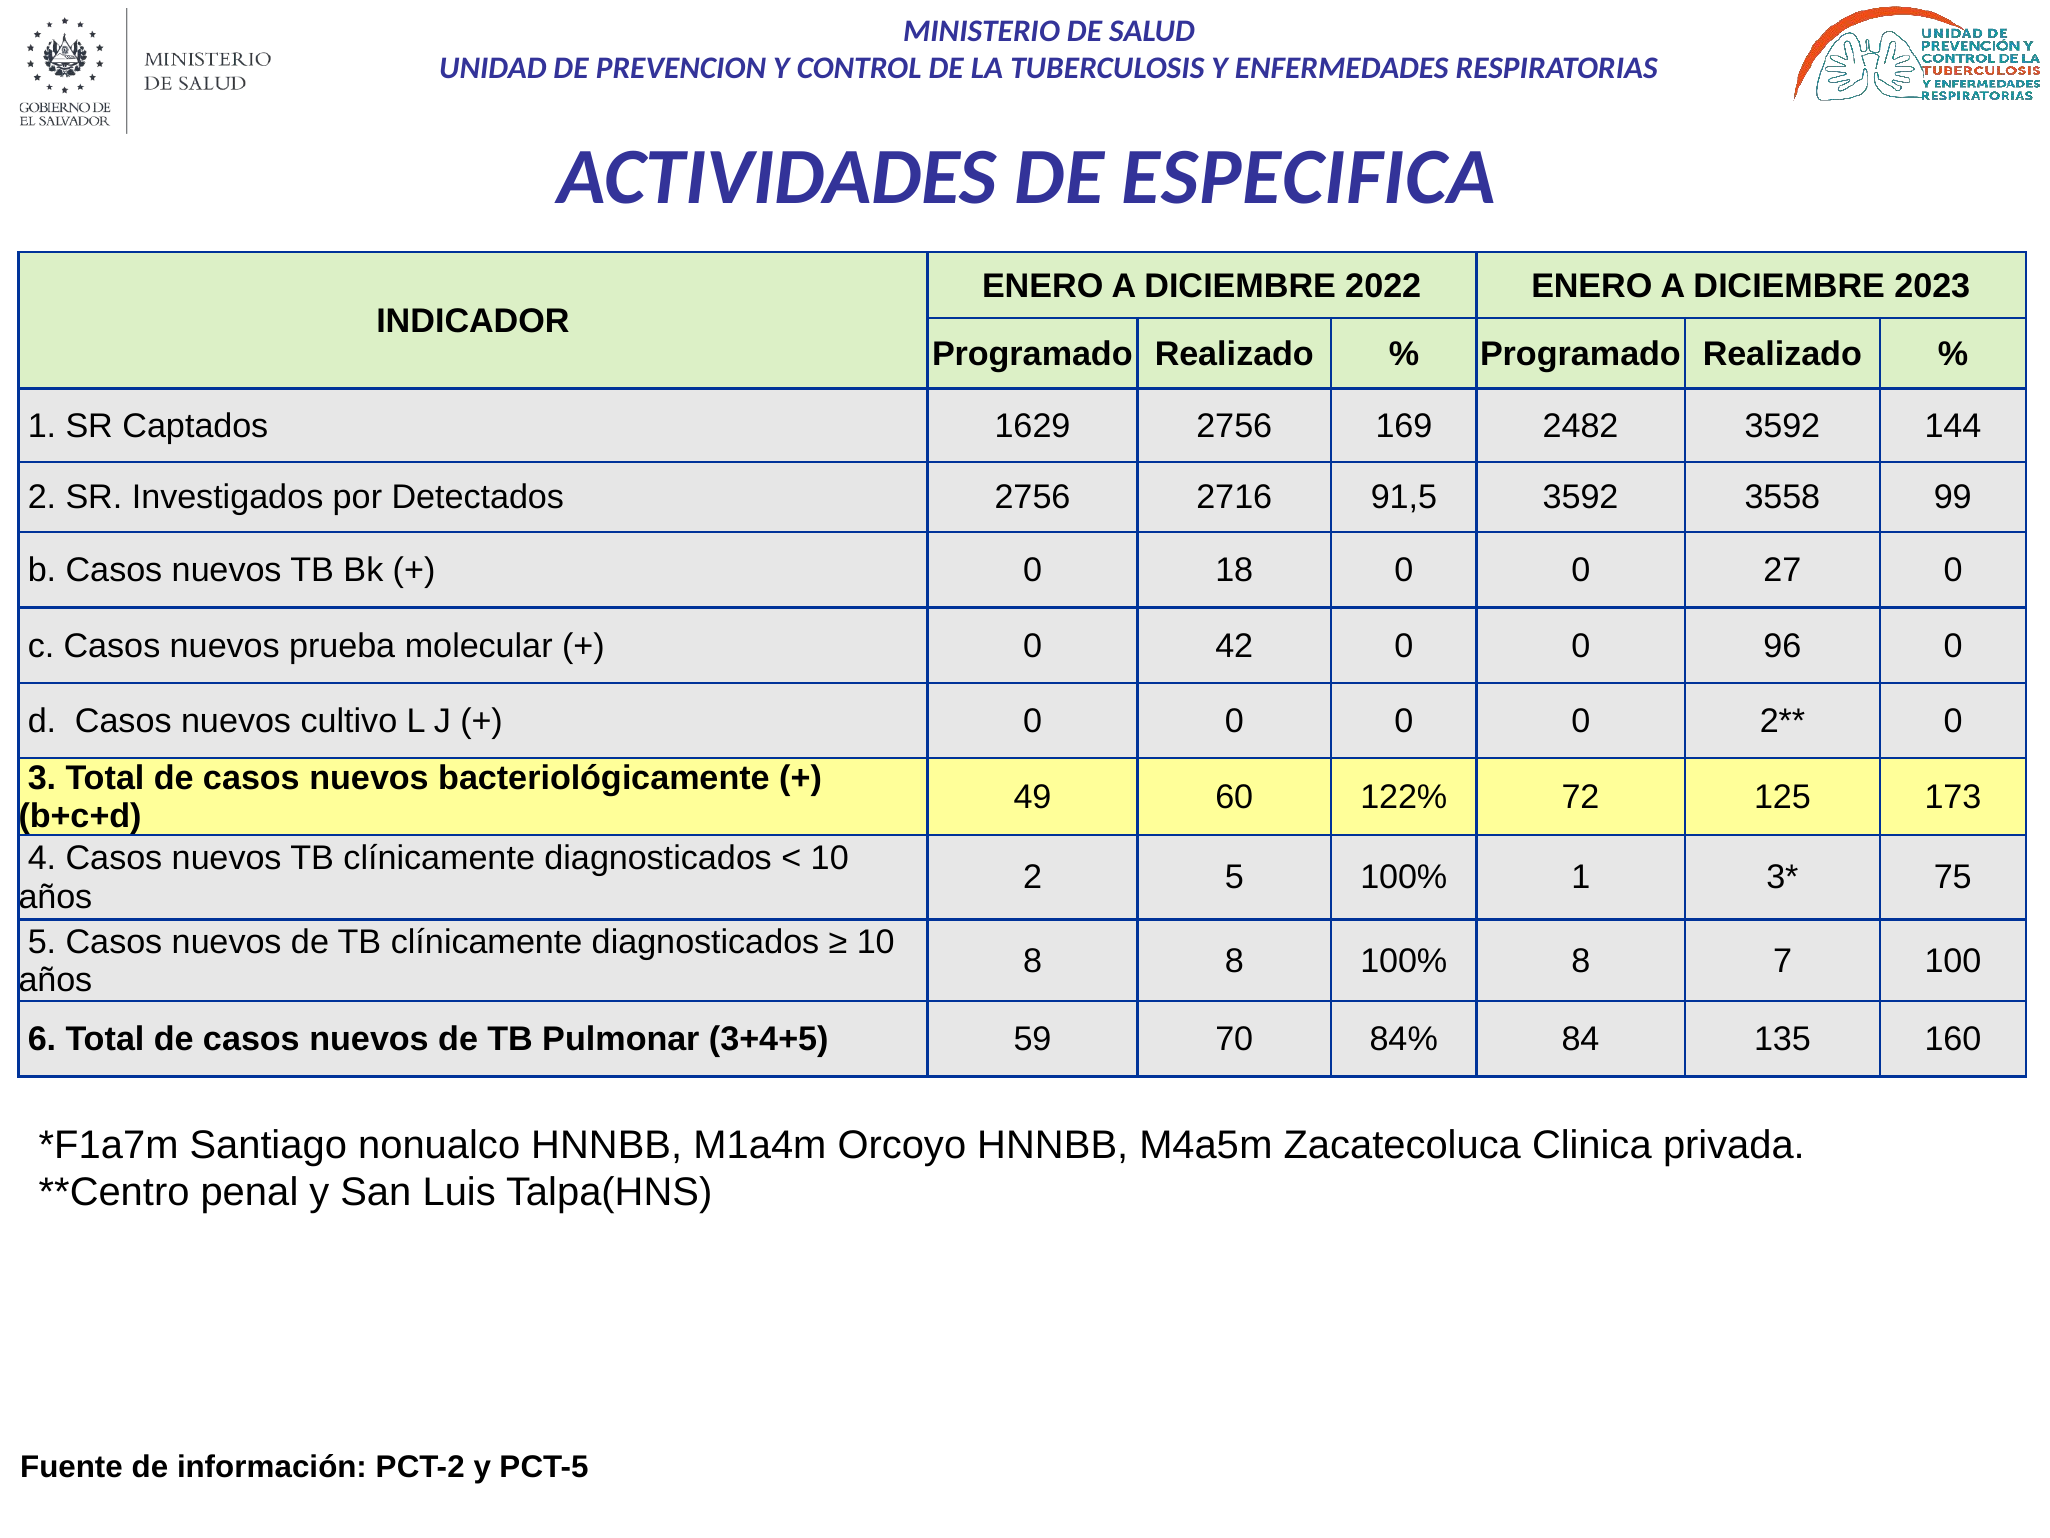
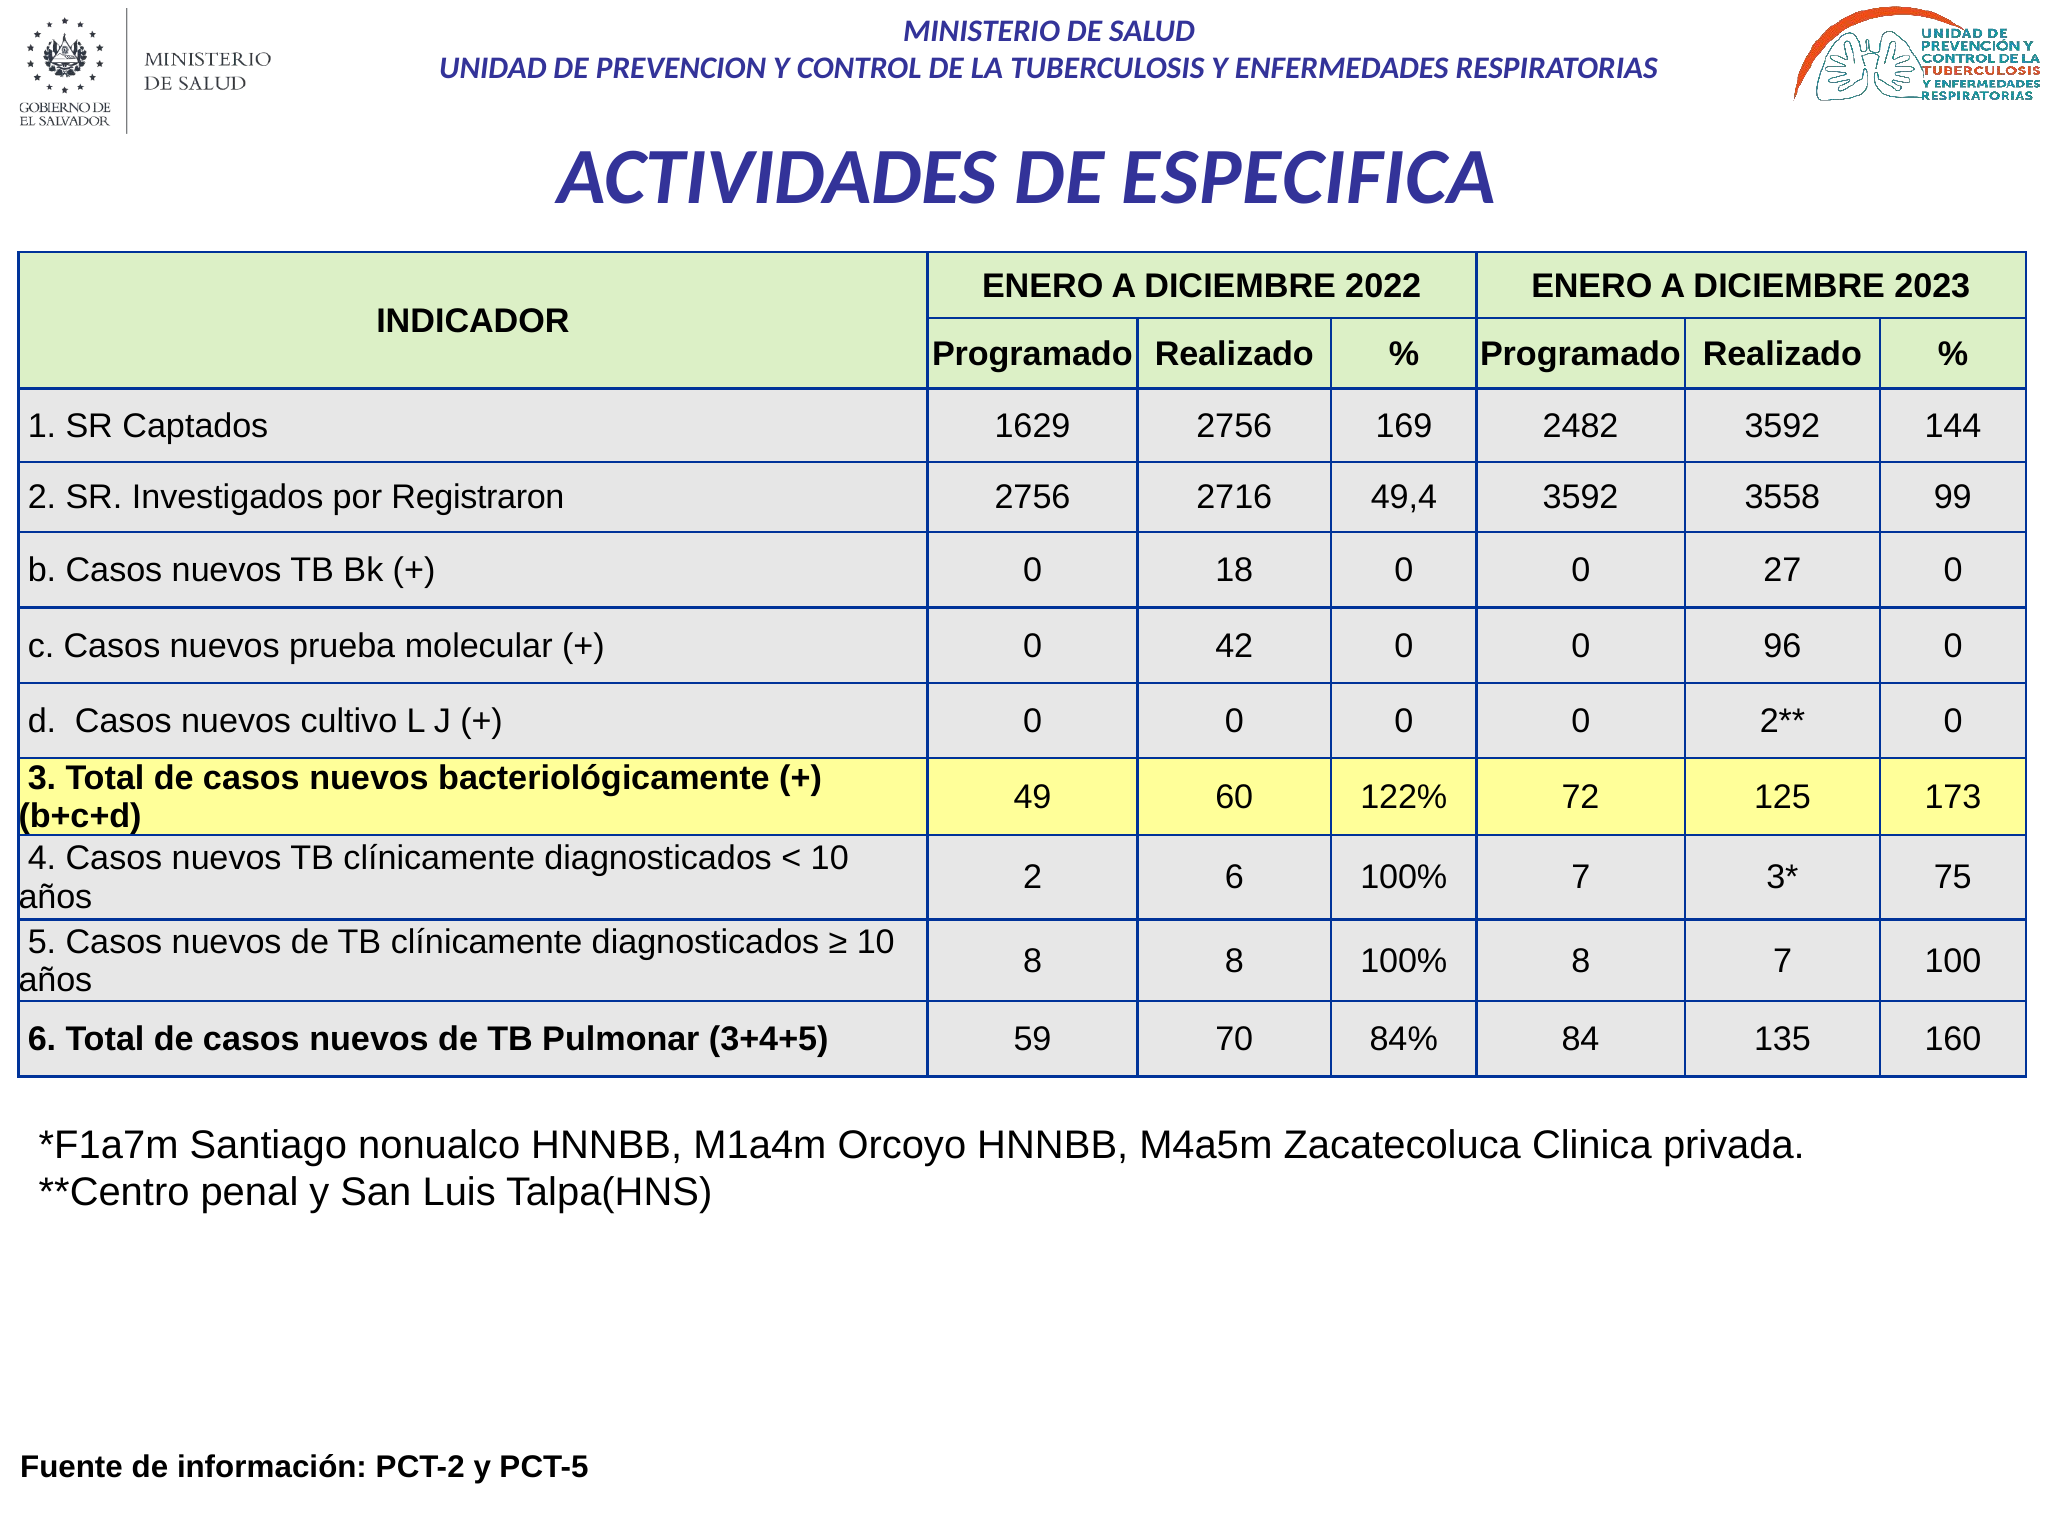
Detectados: Detectados -> Registraron
91,5: 91,5 -> 49,4
2 5: 5 -> 6
100% 1: 1 -> 7
